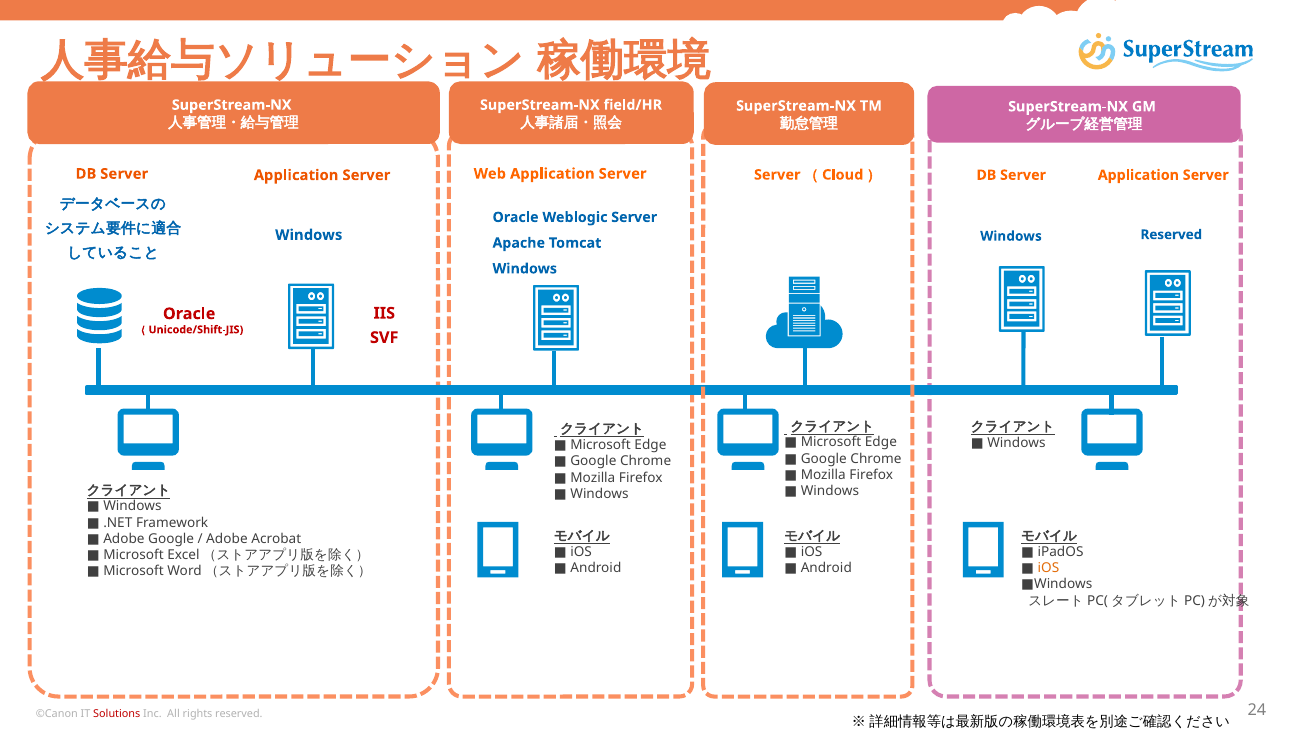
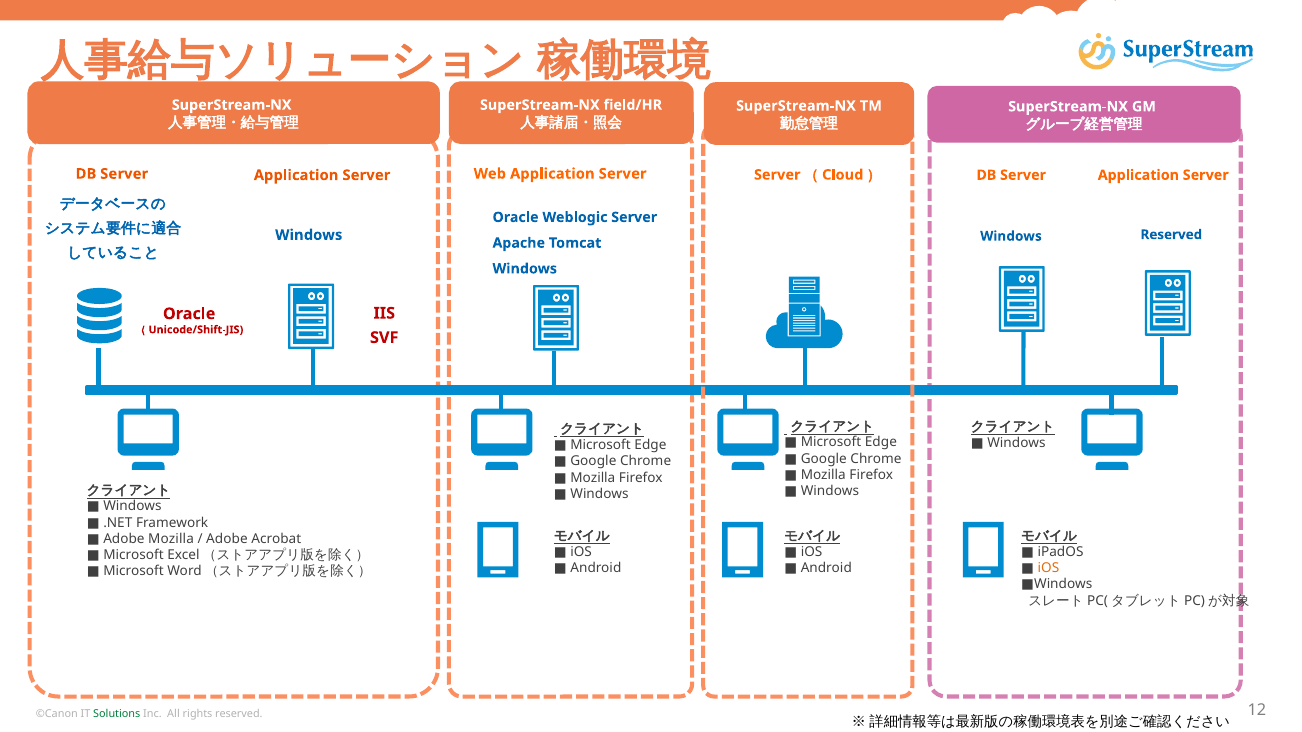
Adobe Google: Google -> Mozilla
Solutions colour: red -> green
24: 24 -> 12
